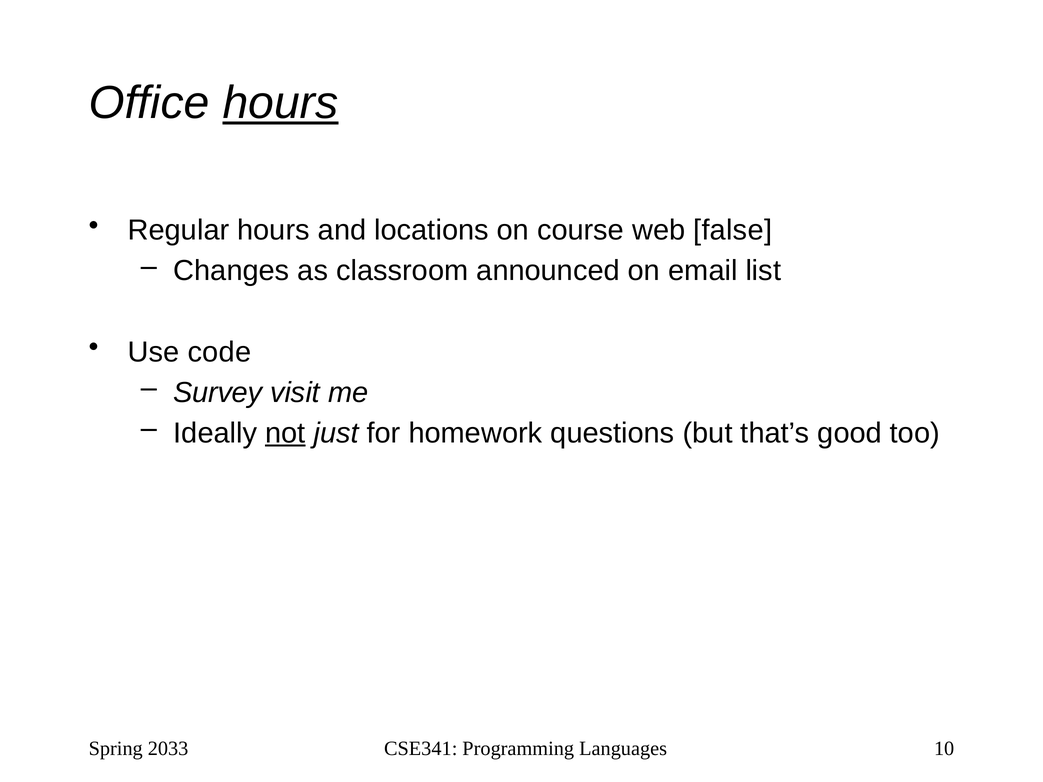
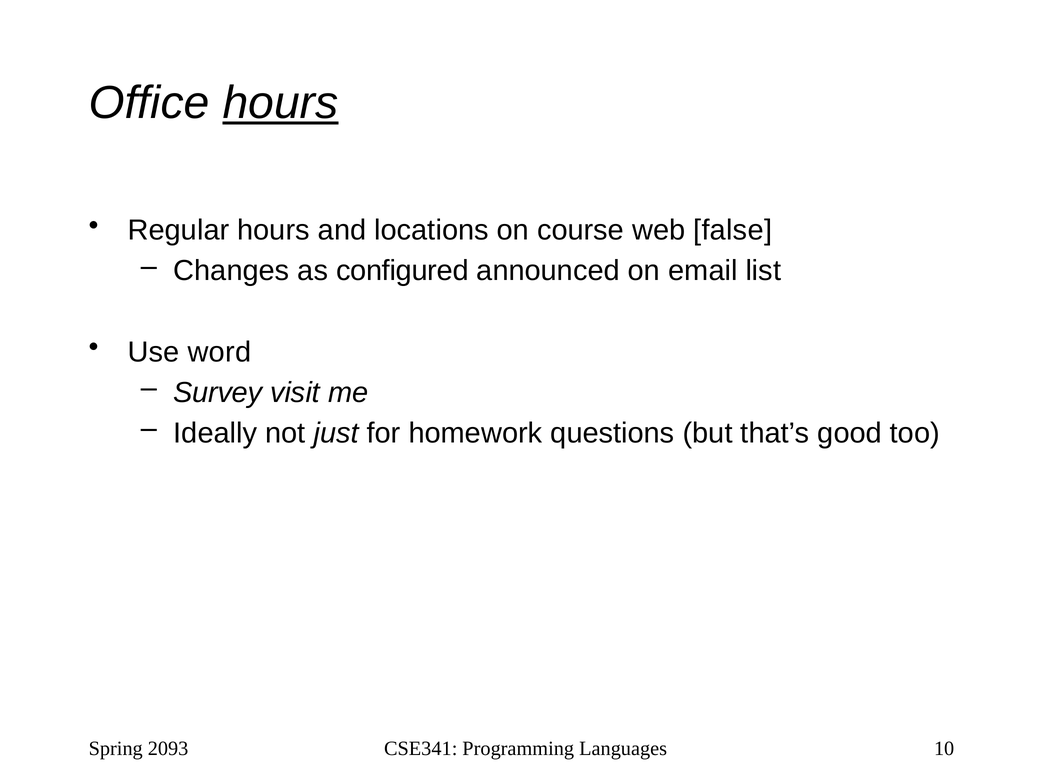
classroom: classroom -> configured
code: code -> word
not underline: present -> none
2033: 2033 -> 2093
